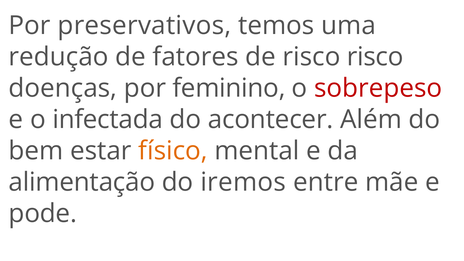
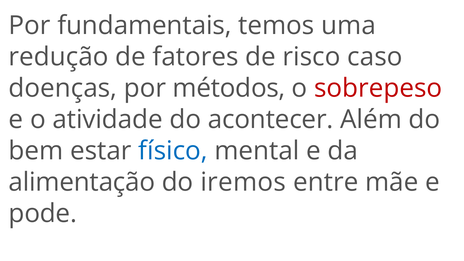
preservativos: preservativos -> fundamentais
risco risco: risco -> caso
feminino: feminino -> métodos
infectada: infectada -> atividade
físico colour: orange -> blue
